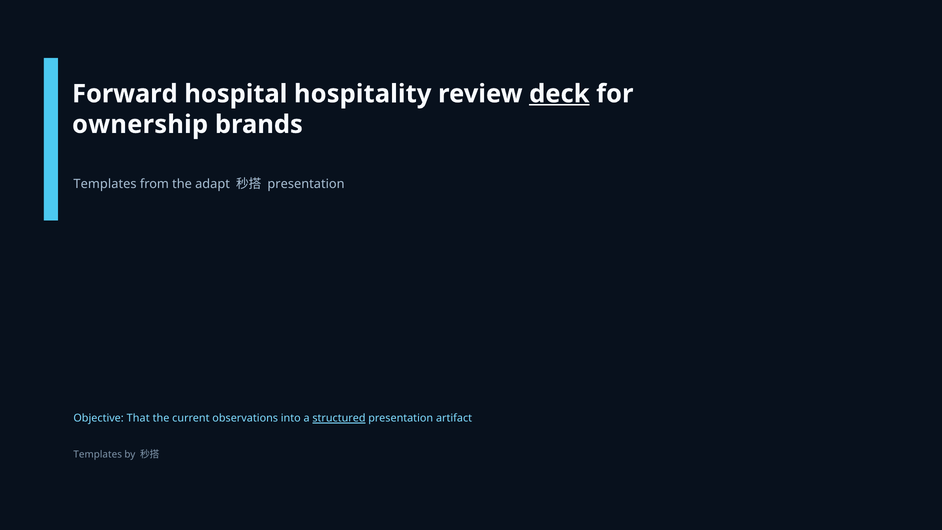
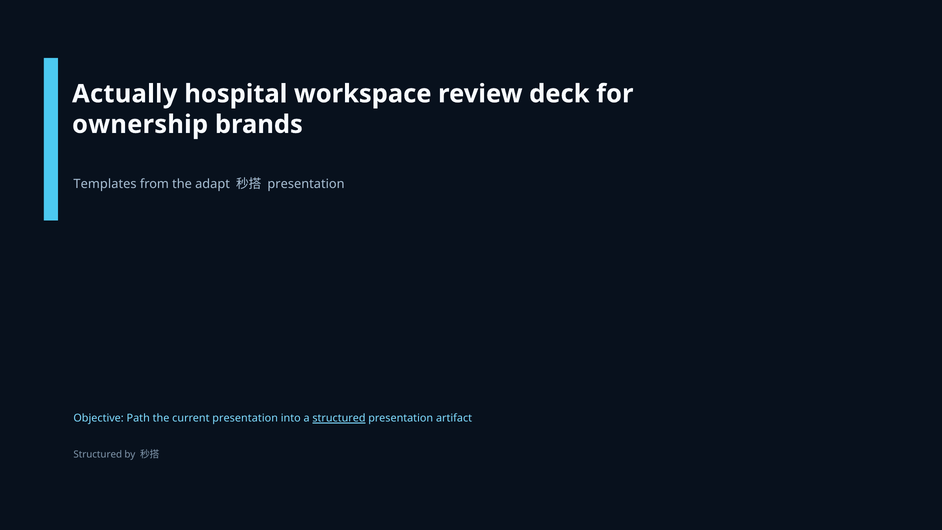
Forward: Forward -> Actually
hospitality: hospitality -> workspace
deck underline: present -> none
That: That -> Path
current observations: observations -> presentation
Templates at (98, 454): Templates -> Structured
